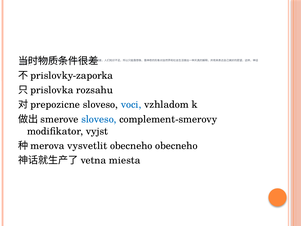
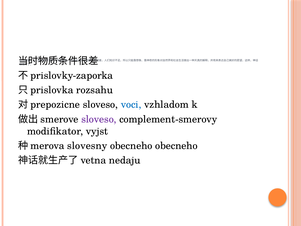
sloveso at (99, 119) colour: blue -> purple
vysvetlit: vysvetlit -> slovesny
miesta: miesta -> nedaju
